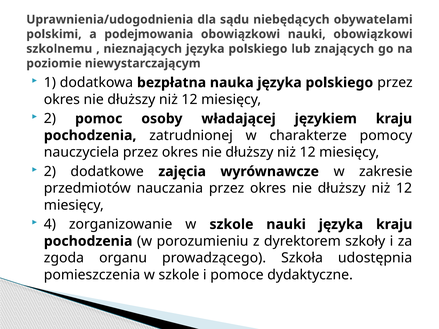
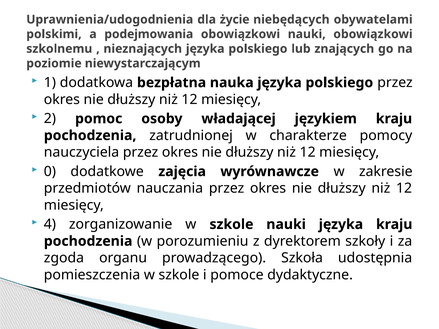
sądu: sądu -> życie
2 at (50, 172): 2 -> 0
